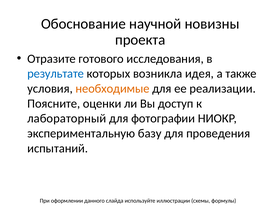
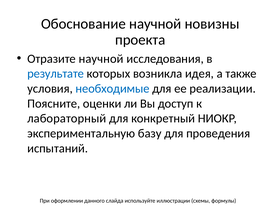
Отразите готового: готового -> научной
необходимые colour: orange -> blue
фотографии: фотографии -> конкретный
